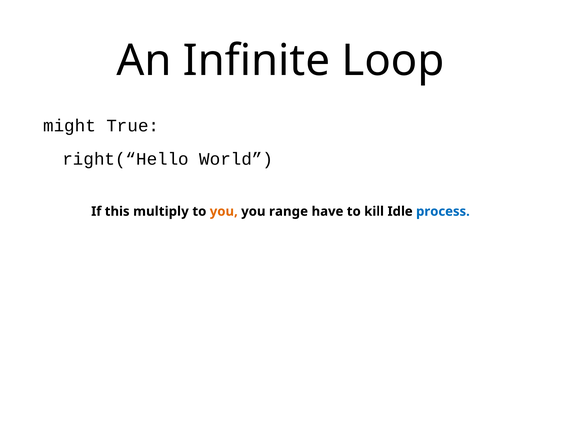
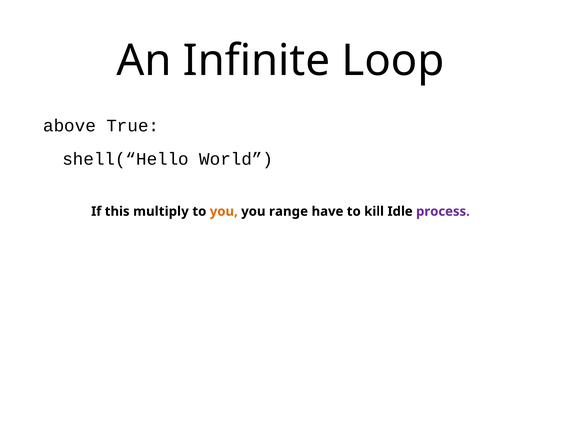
might: might -> above
right(“Hello: right(“Hello -> shell(“Hello
process colour: blue -> purple
